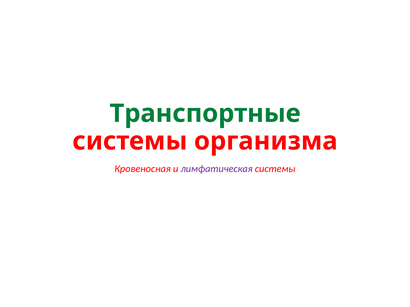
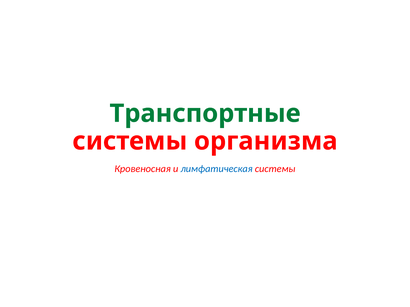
лимфатическая colour: purple -> blue
